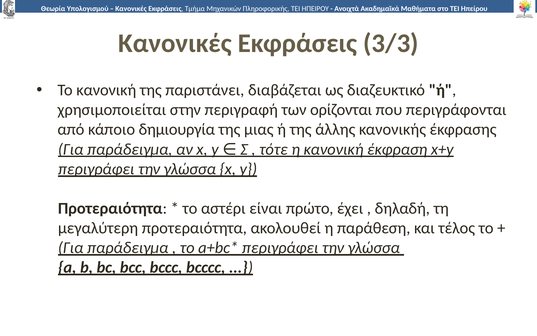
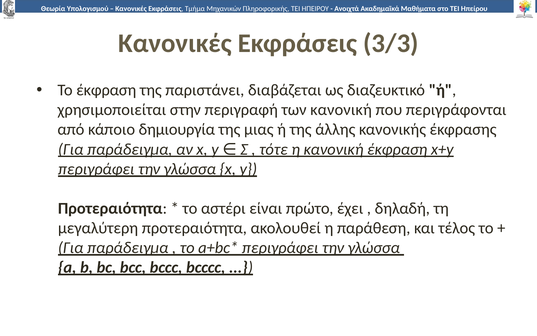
Το κανονική: κανονική -> έκφραση
των ορίζονται: ορίζονται -> κανονική
